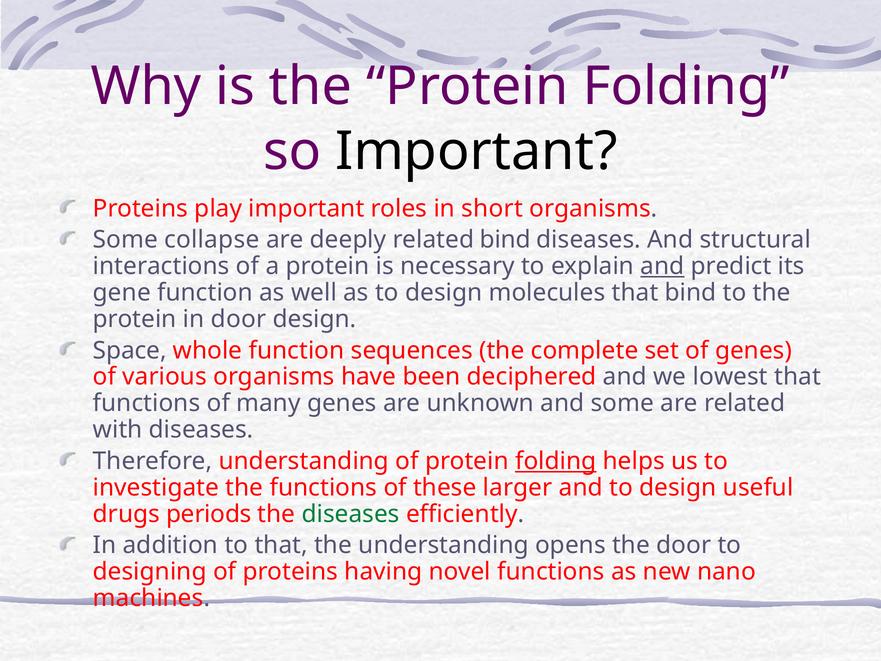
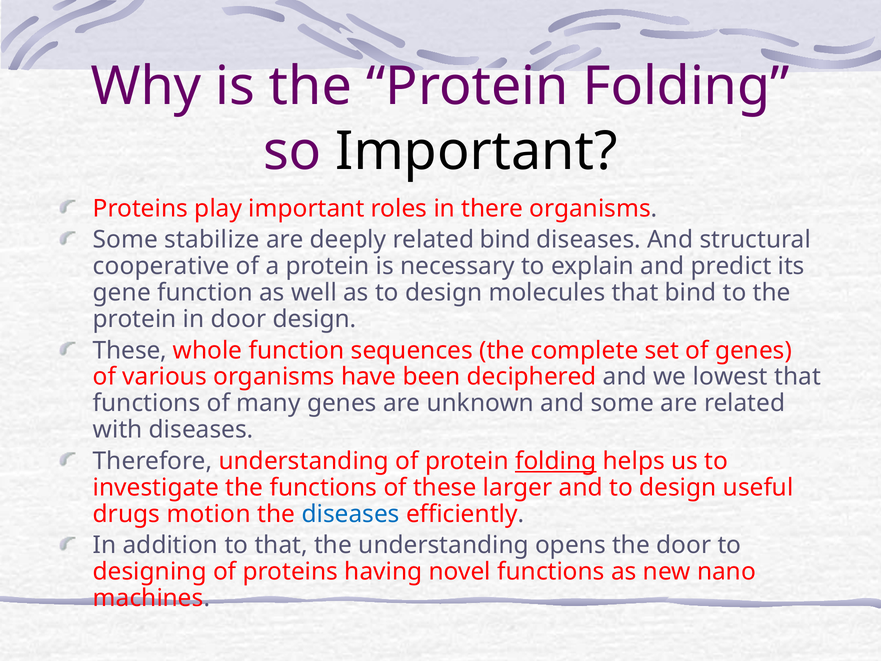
short: short -> there
collapse: collapse -> stabilize
interactions: interactions -> cooperative
and at (662, 266) underline: present -> none
Space at (130, 350): Space -> These
periods: periods -> motion
diseases at (351, 514) colour: green -> blue
